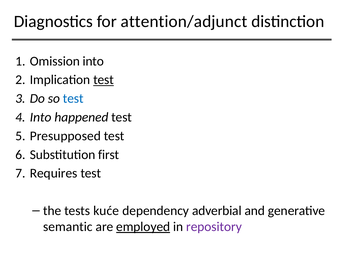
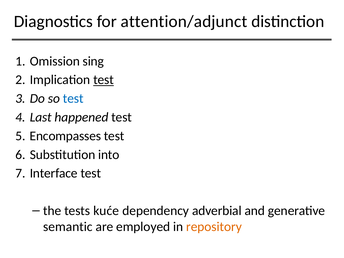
Omission into: into -> sing
Into at (41, 117): Into -> Last
Presupposed: Presupposed -> Encompasses
first: first -> into
Requires: Requires -> Interface
employed underline: present -> none
repository colour: purple -> orange
